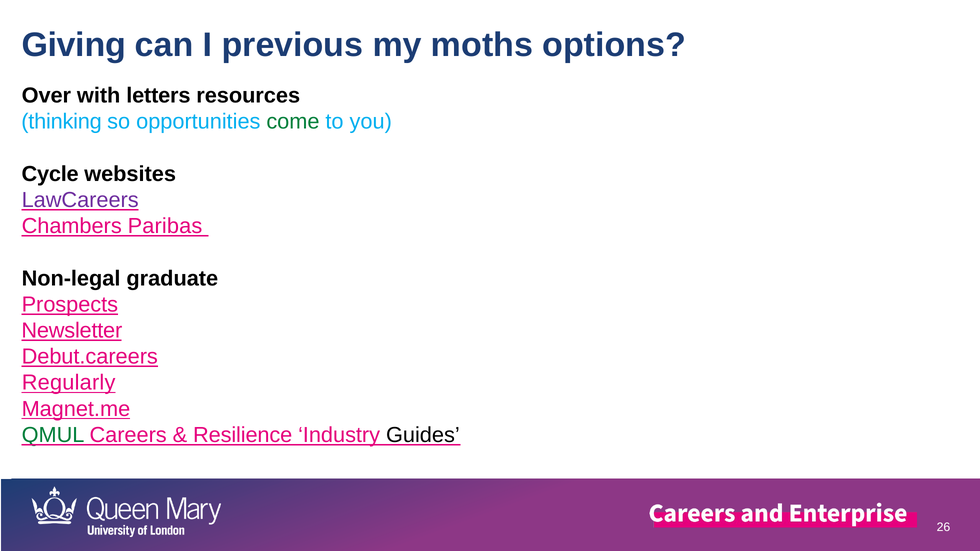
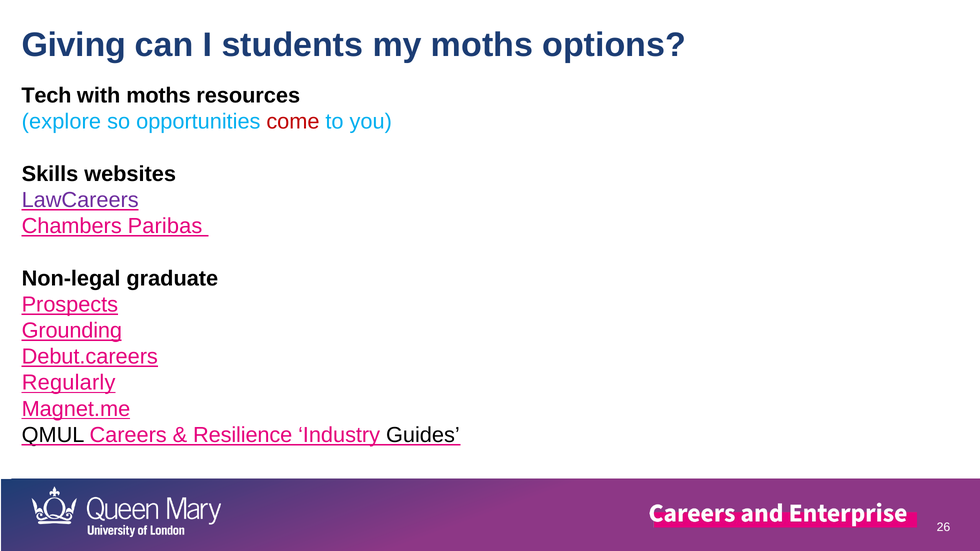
previous: previous -> students
Over: Over -> Tech
with letters: letters -> moths
thinking: thinking -> explore
come colour: green -> red
Cycle: Cycle -> Skills
Newsletter: Newsletter -> Grounding
QMUL colour: green -> black
